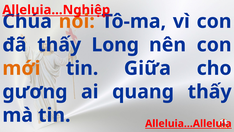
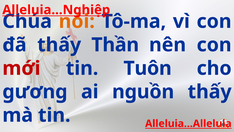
Long: Long -> Thần
mới colour: orange -> red
Giữa: Giữa -> Tuôn
quang: quang -> nguồn
